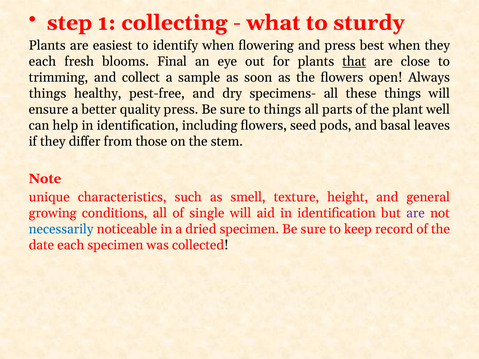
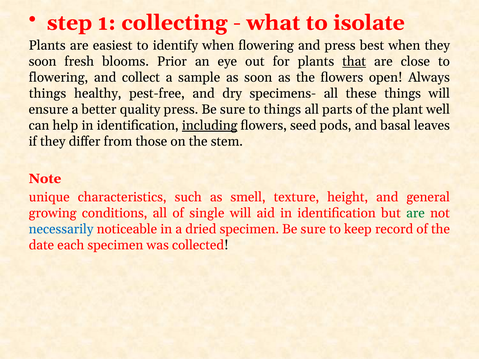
sturdy: sturdy -> isolate
each at (42, 62): each -> soon
Final: Final -> Prior
trimming at (58, 78): trimming -> flowering
including underline: none -> present
are at (415, 213) colour: purple -> green
